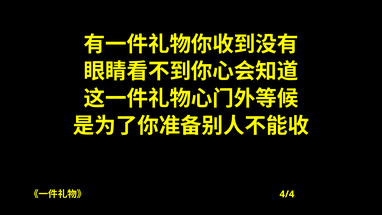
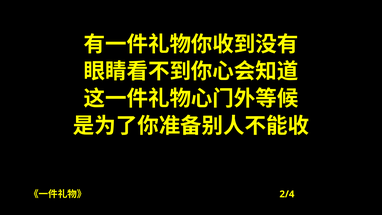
4/4: 4/4 -> 2/4
